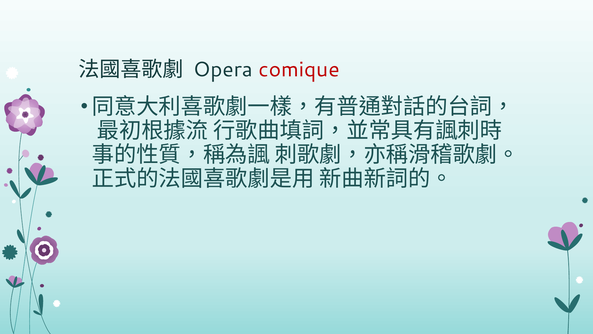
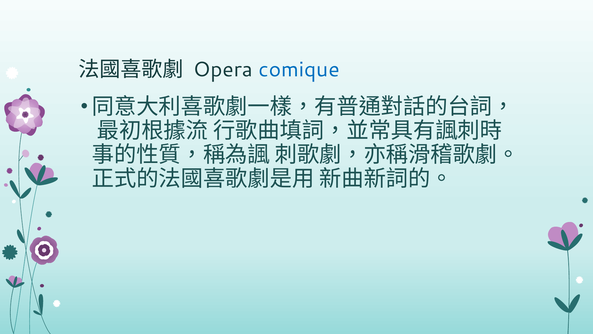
comique colour: red -> blue
